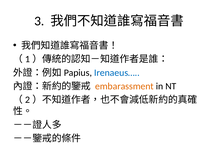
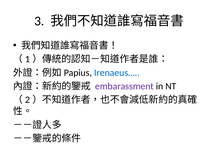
embarassment colour: orange -> purple
